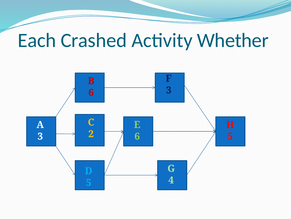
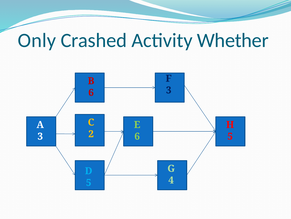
Each: Each -> Only
